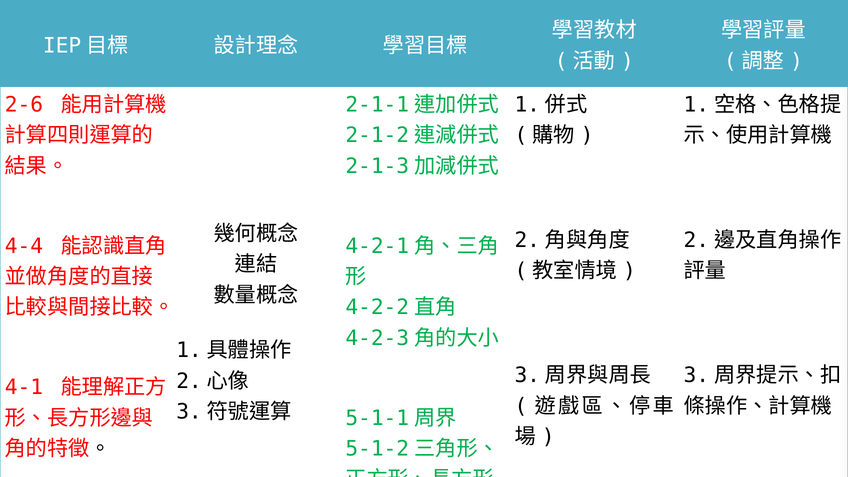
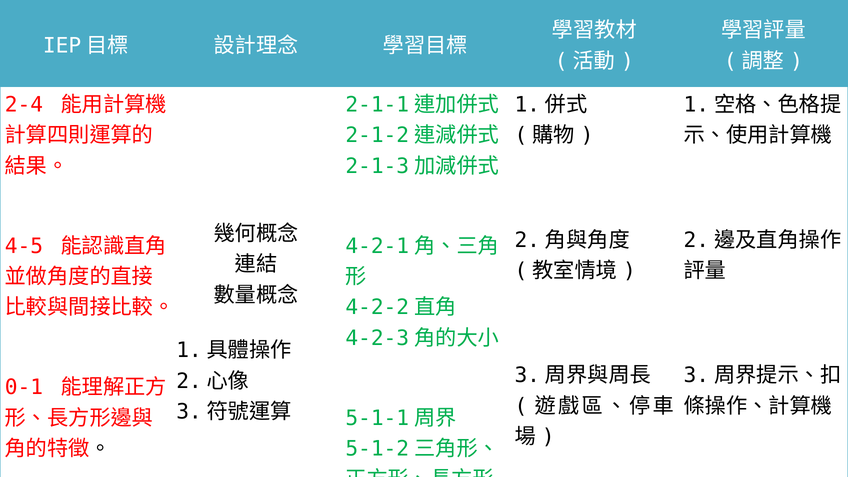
2-6: 2-6 -> 2-4
4-4: 4-4 -> 4-5
4-1: 4-1 -> 0-1
